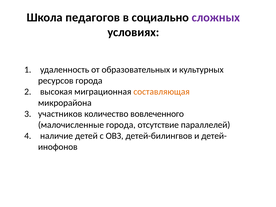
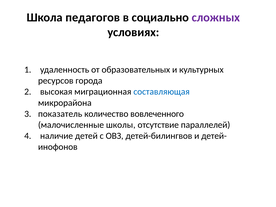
составляющая colour: orange -> blue
участников: участников -> показатель
малочисленные города: города -> школы
